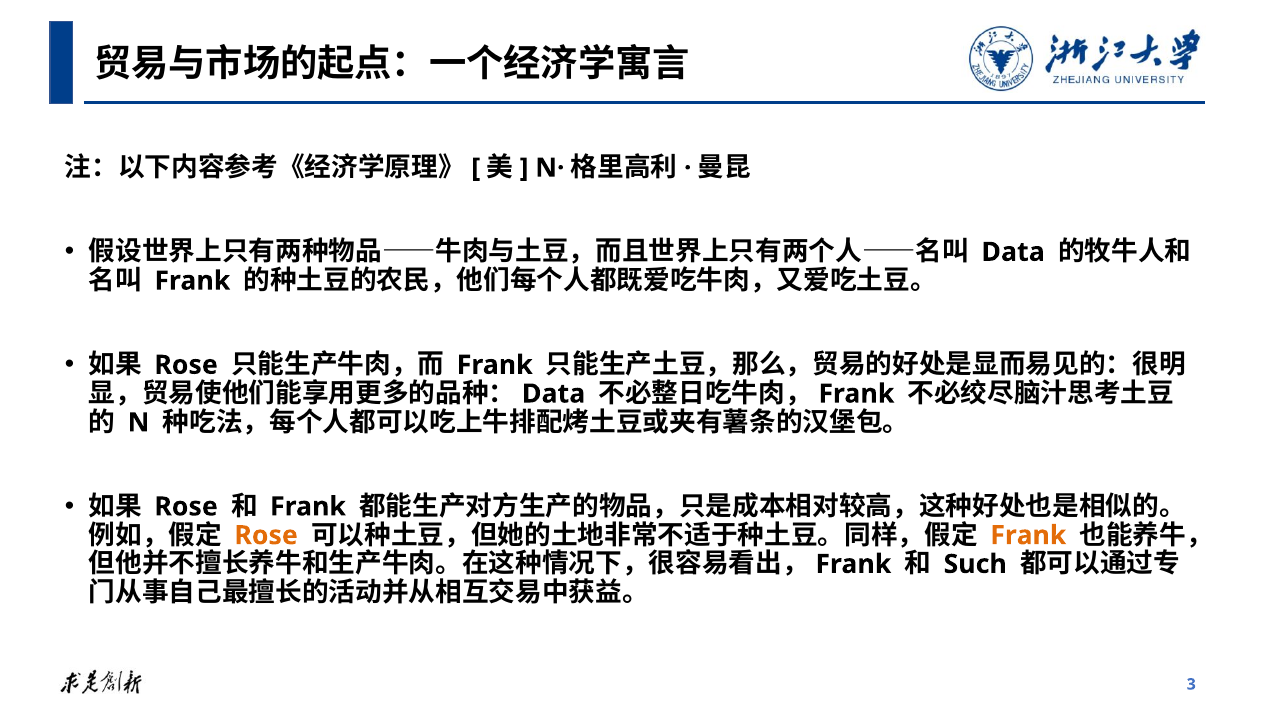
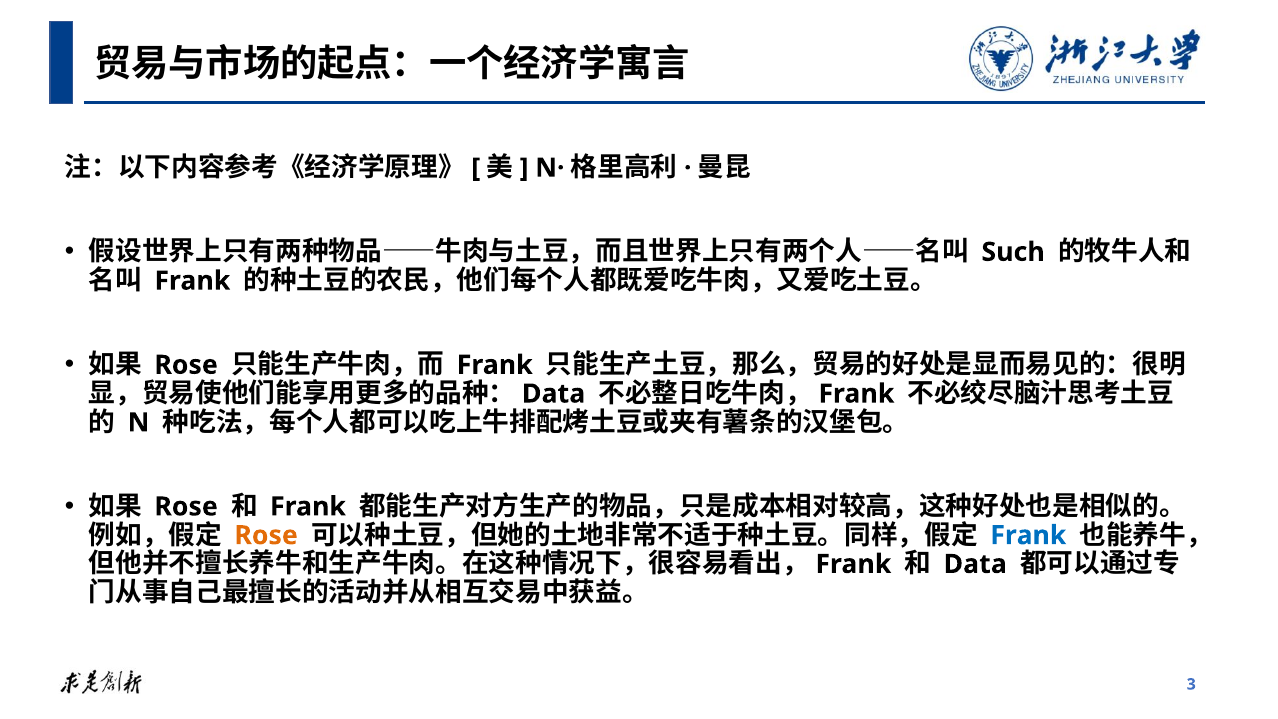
Data at (1013, 252): Data -> Such
Frank at (1028, 535) colour: orange -> blue
Such at (975, 564): Such -> Data
